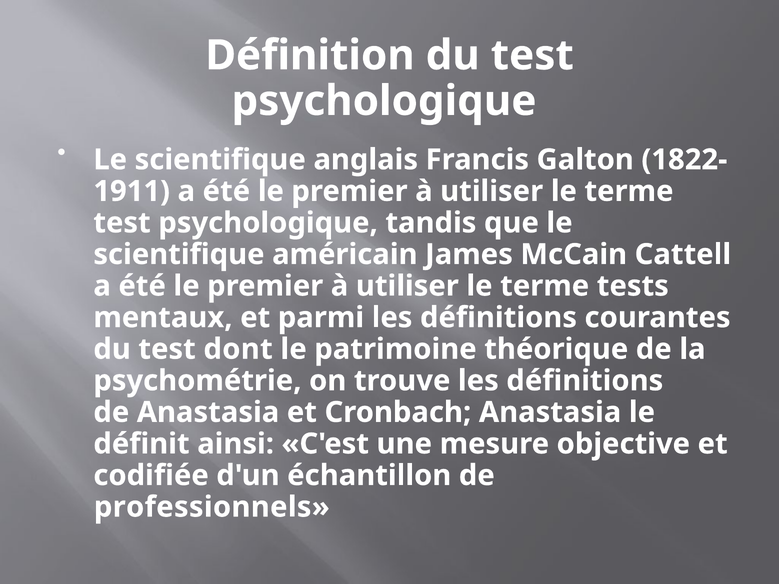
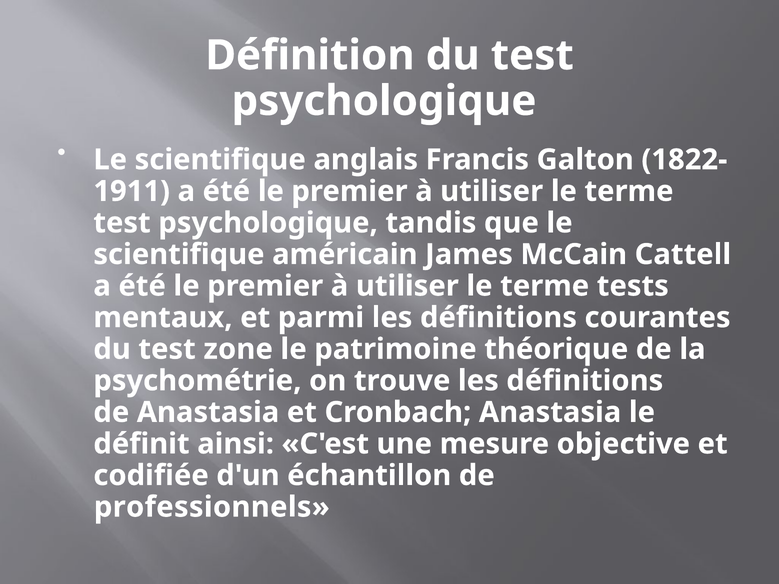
dont: dont -> zone
